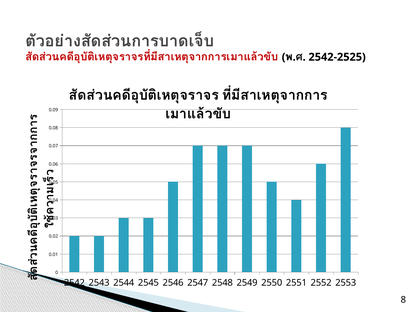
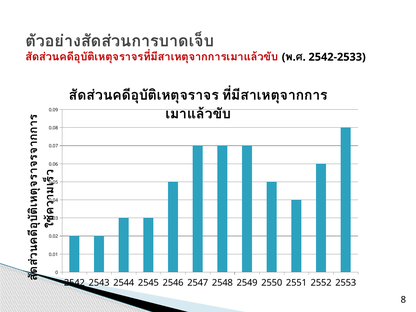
2542-2525: 2542-2525 -> 2542-2533
